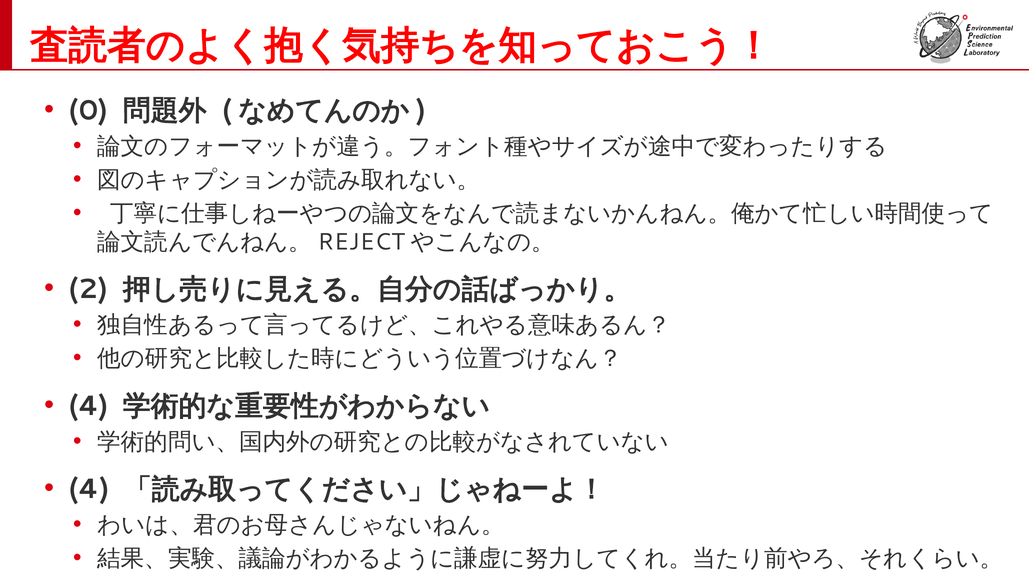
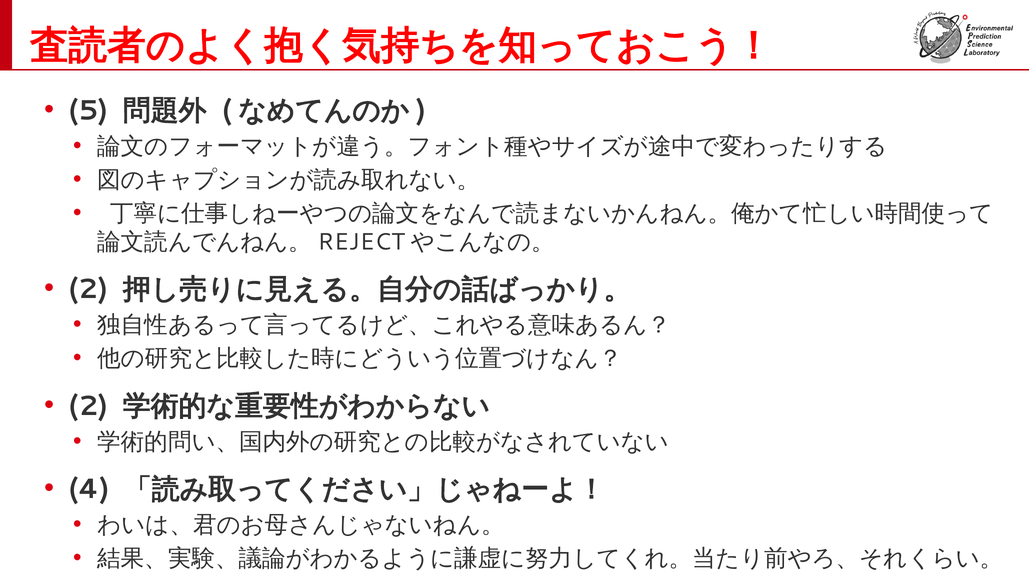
0: 0 -> 5
4 at (89, 406): 4 -> 2
